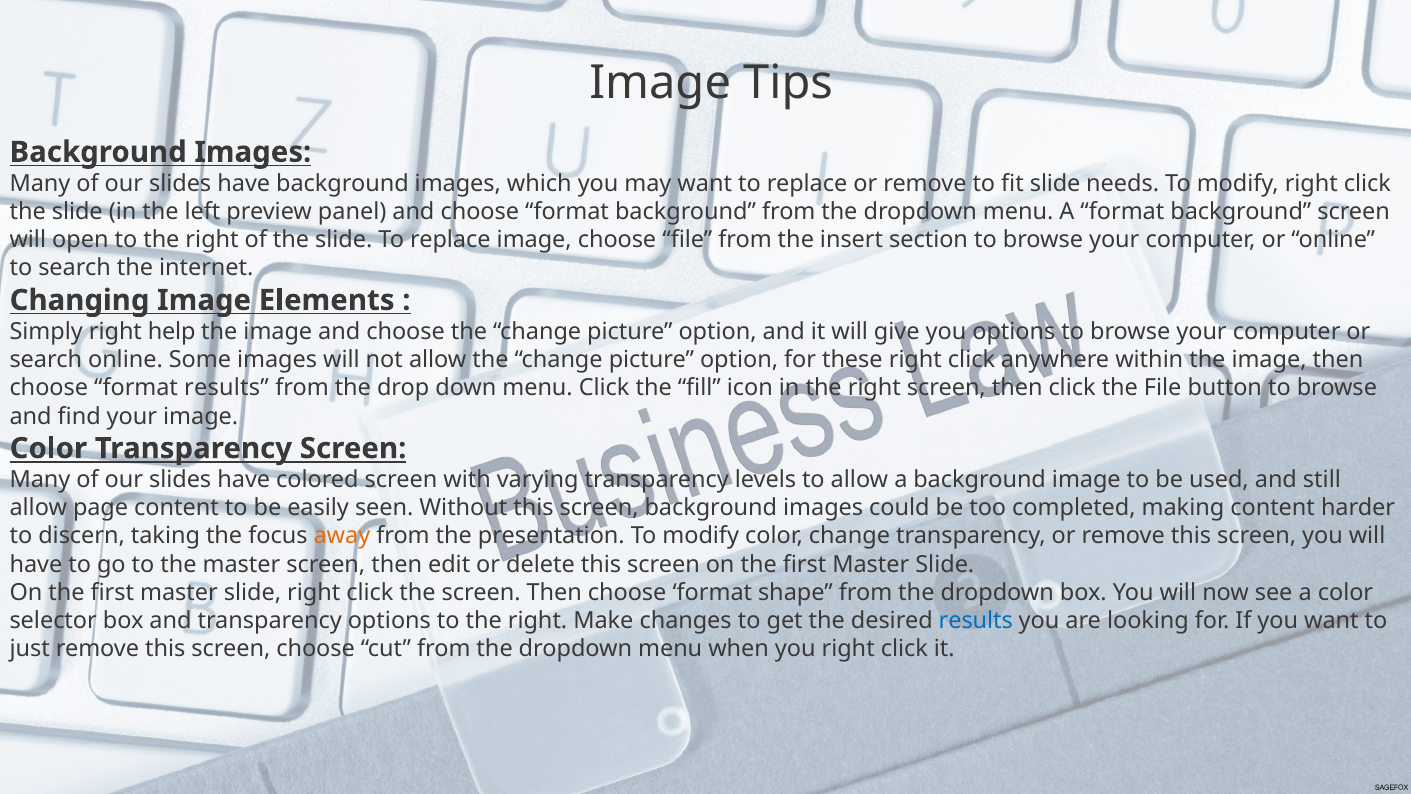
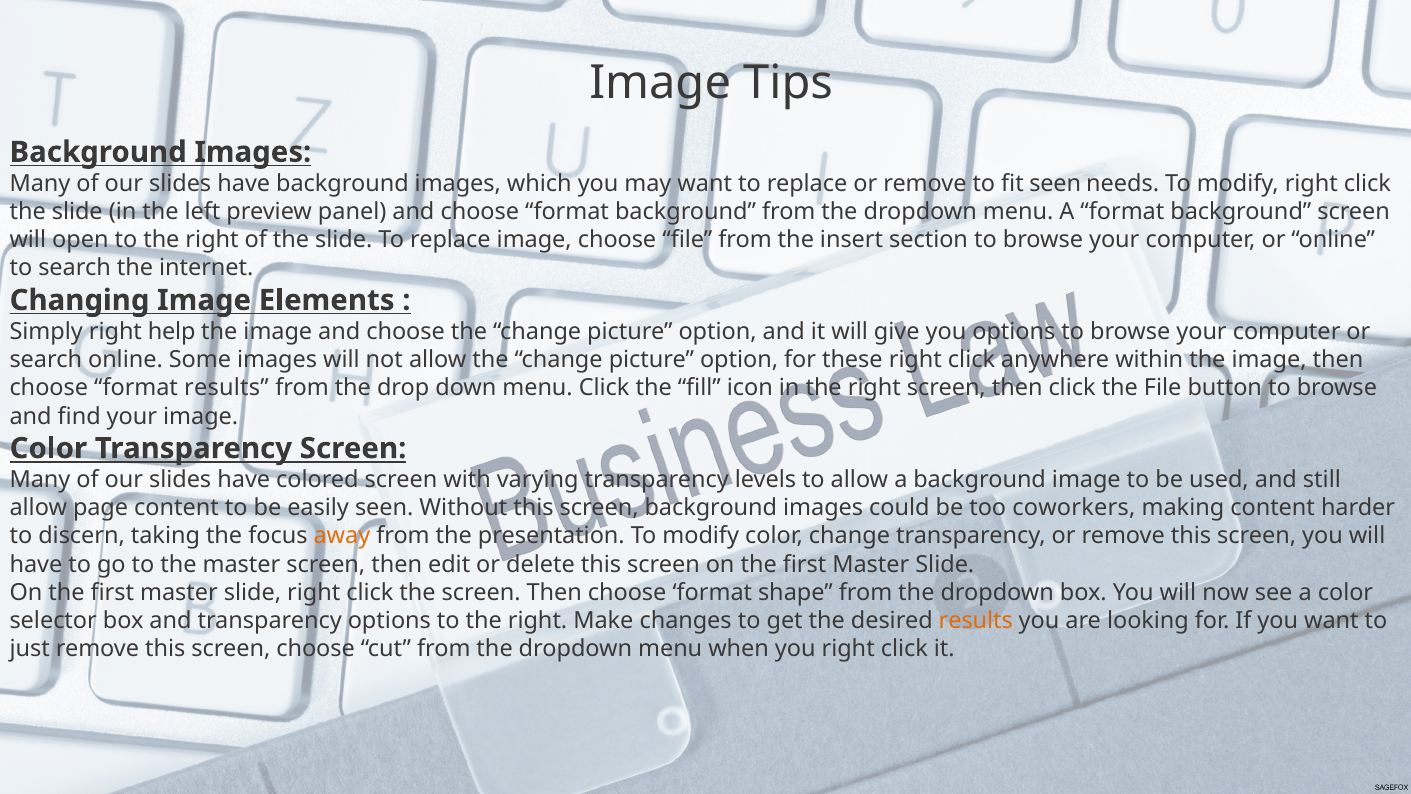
fit slide: slide -> seen
completed: completed -> coworkers
results at (976, 621) colour: blue -> orange
